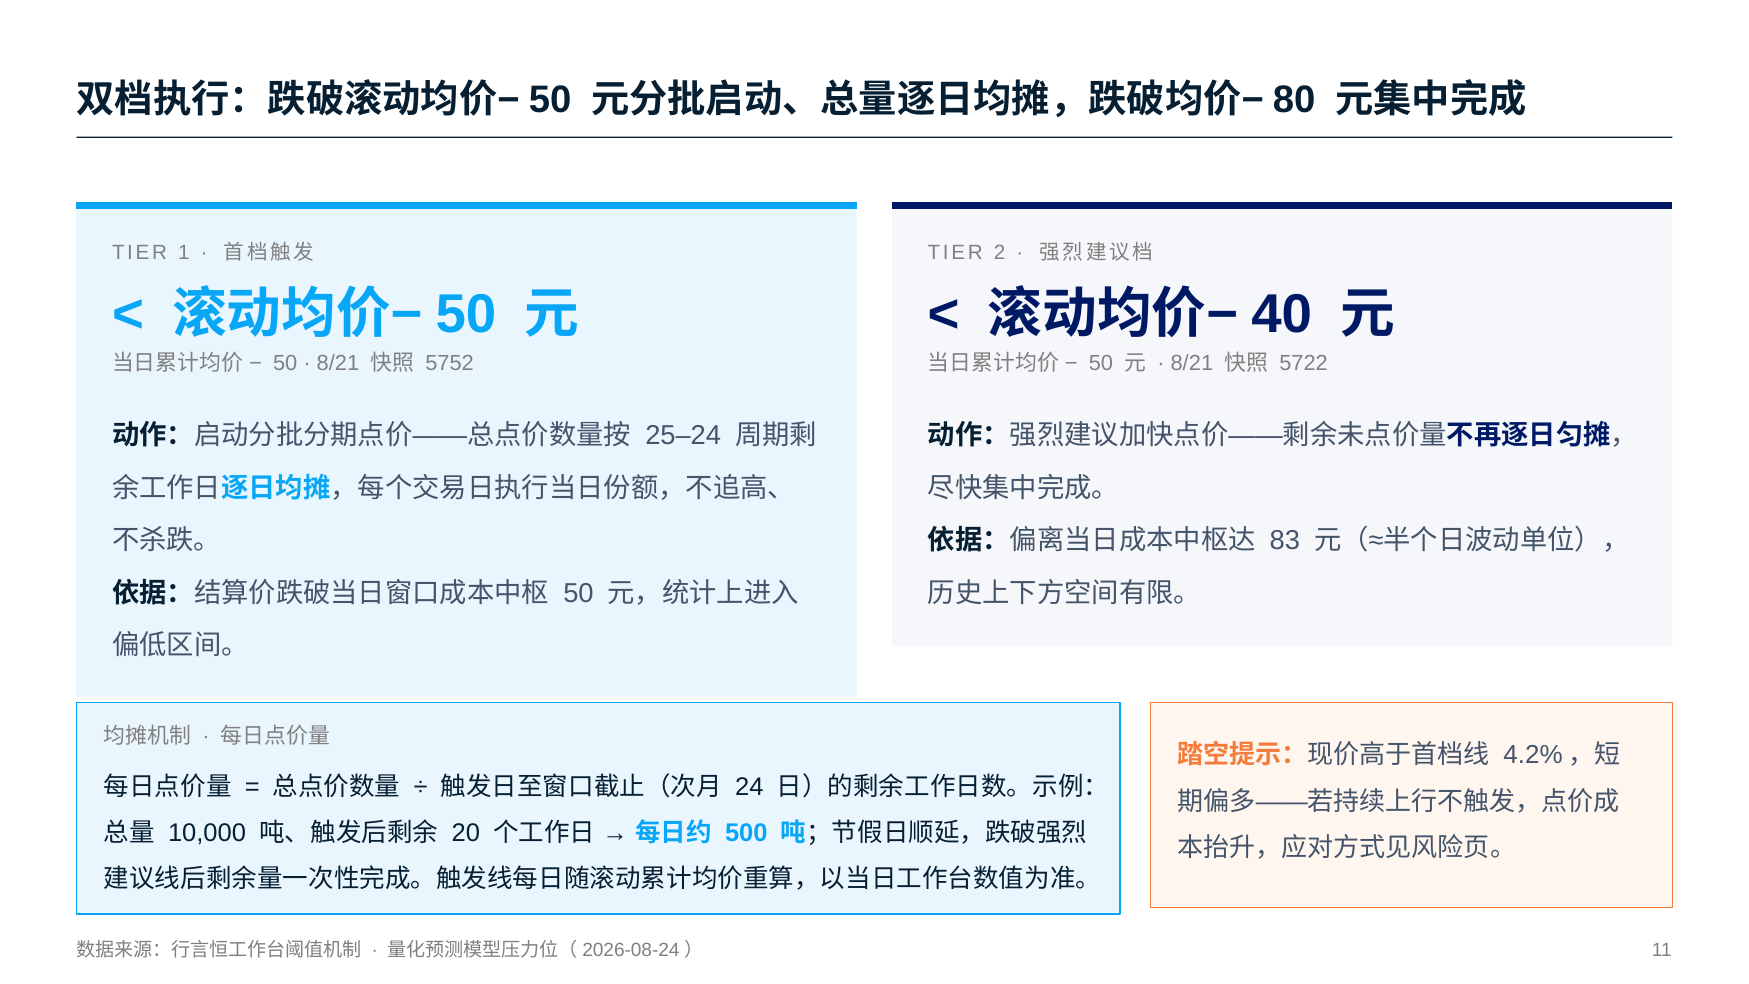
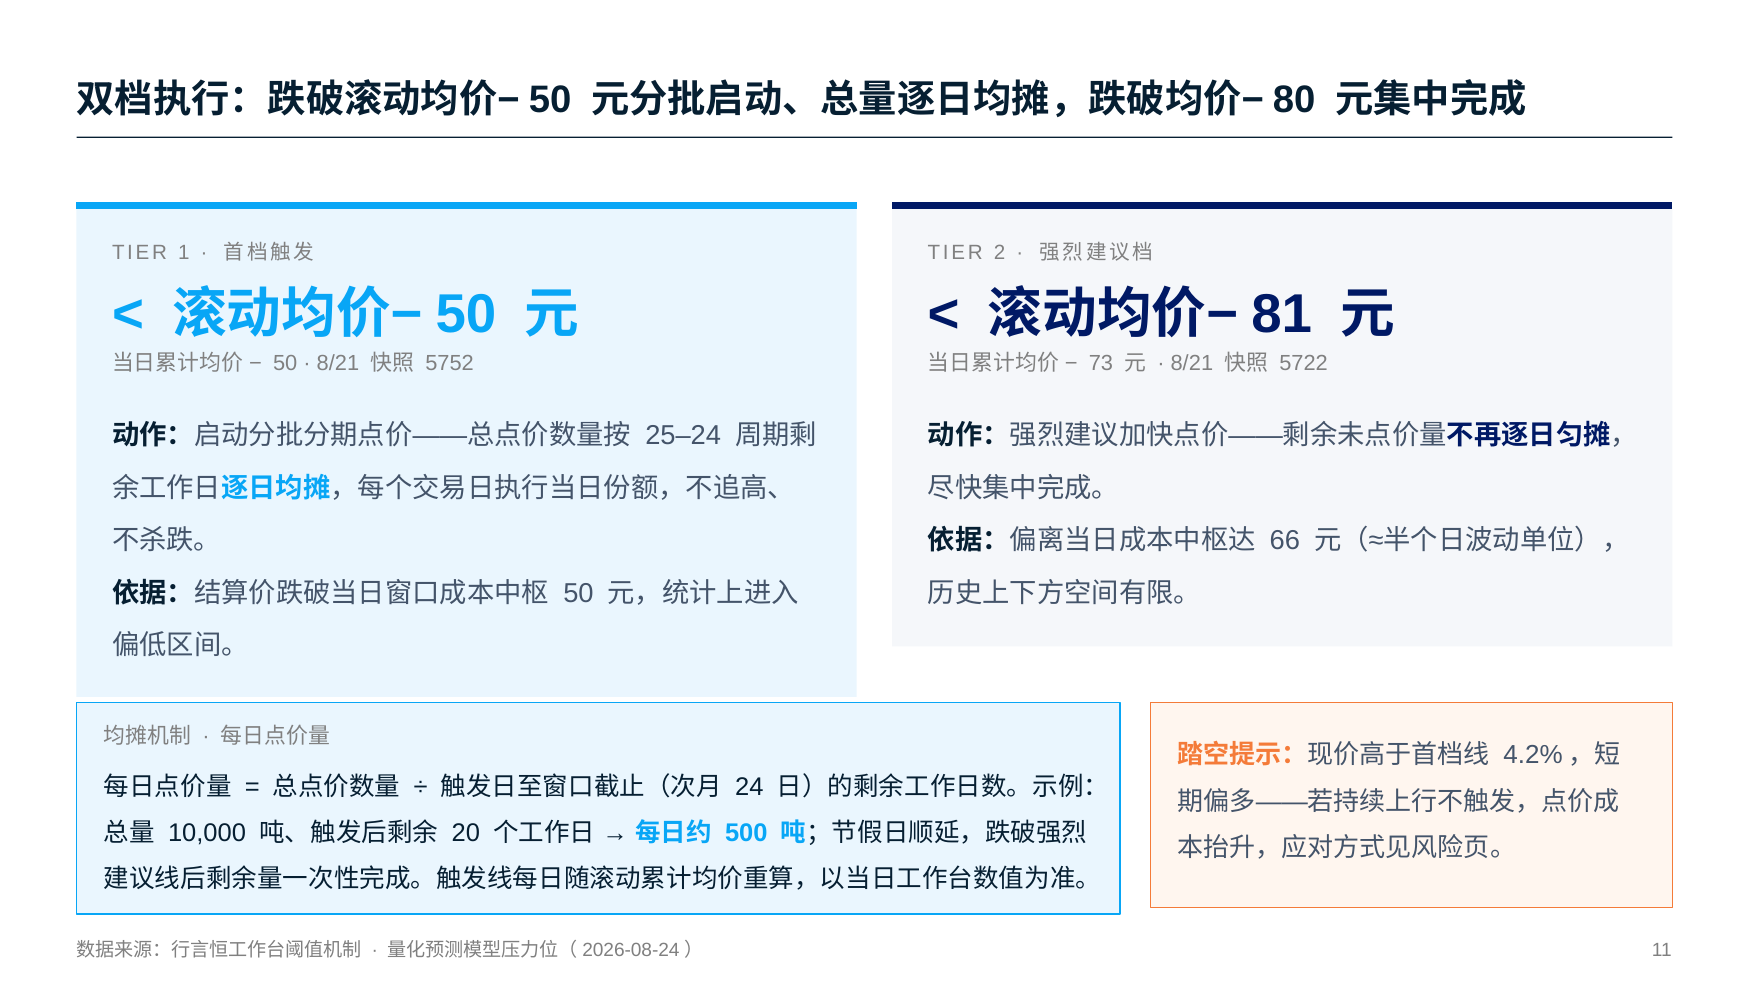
40: 40 -> 81
50 at (1101, 363): 50 -> 73
83: 83 -> 66
